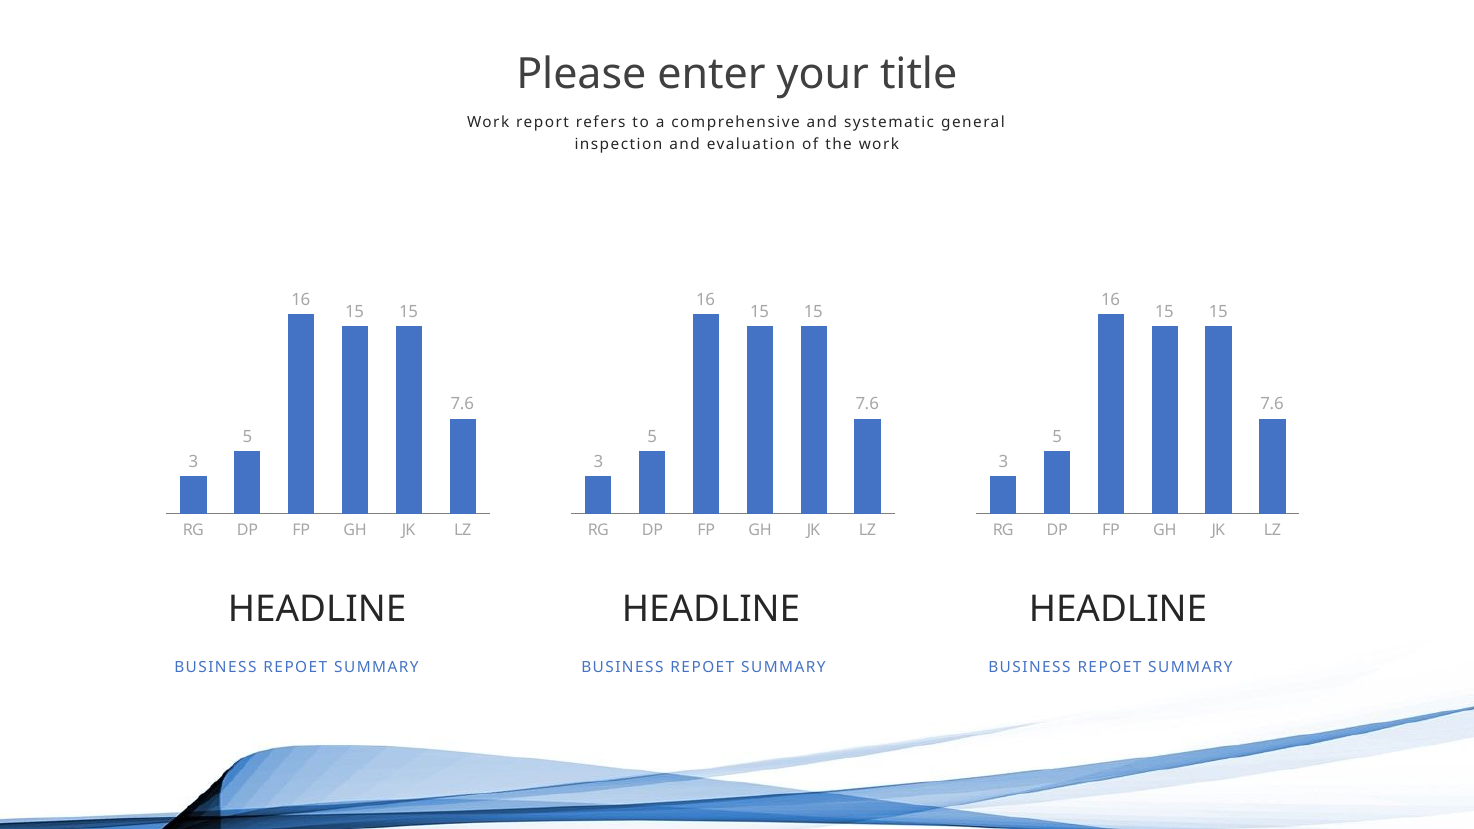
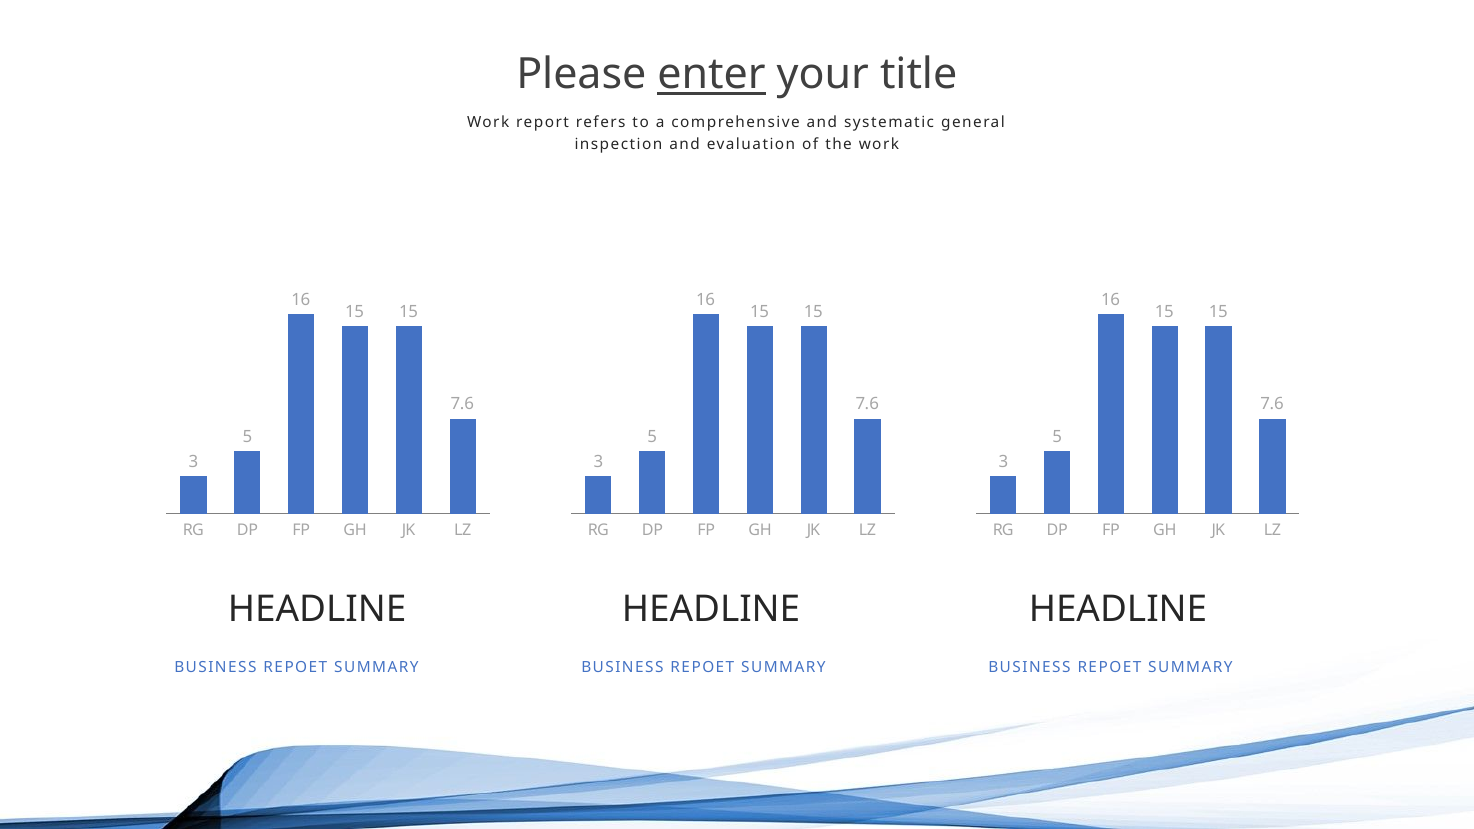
enter underline: none -> present
